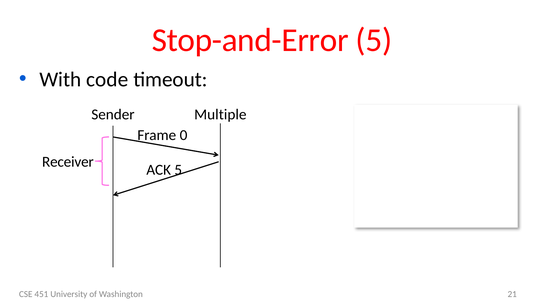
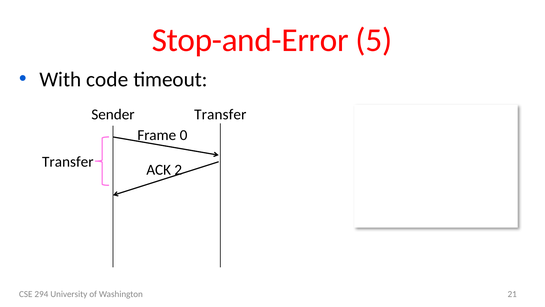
Sender Multiple: Multiple -> Transfer
Receiver at (68, 162): Receiver -> Transfer
ACK 5: 5 -> 2
451: 451 -> 294
